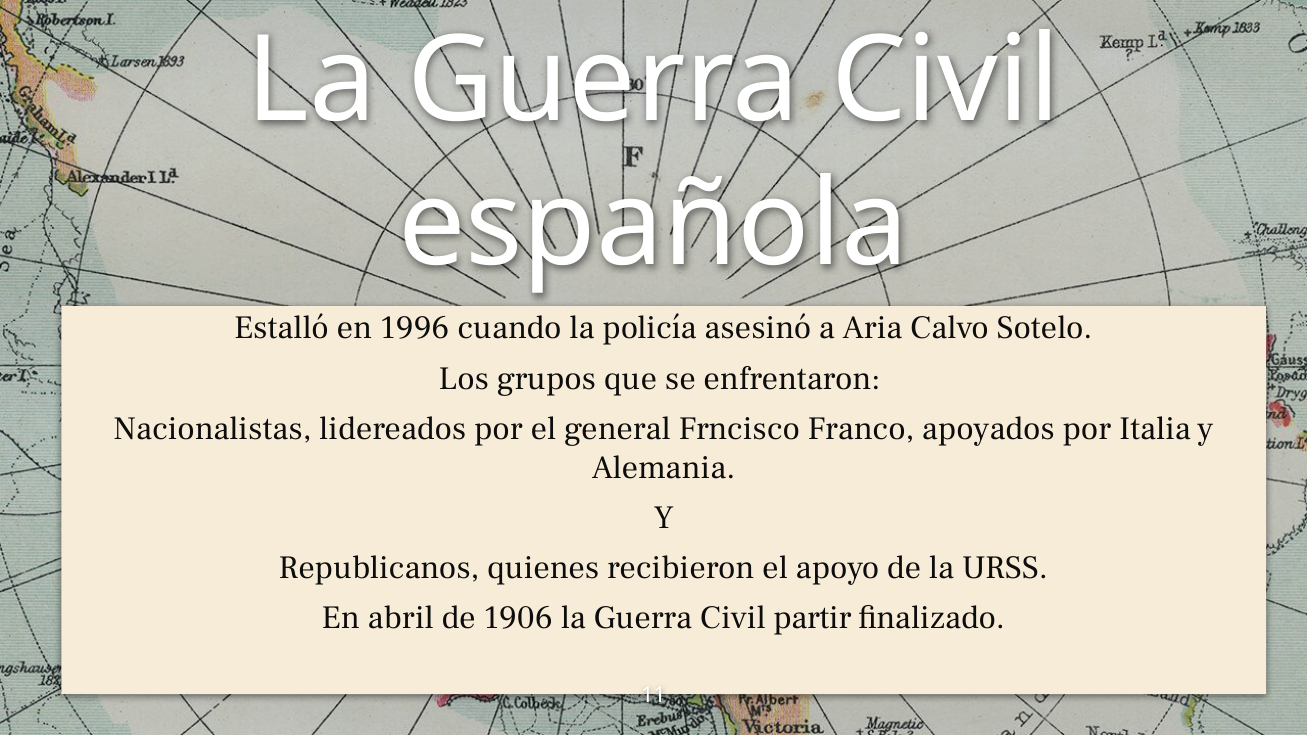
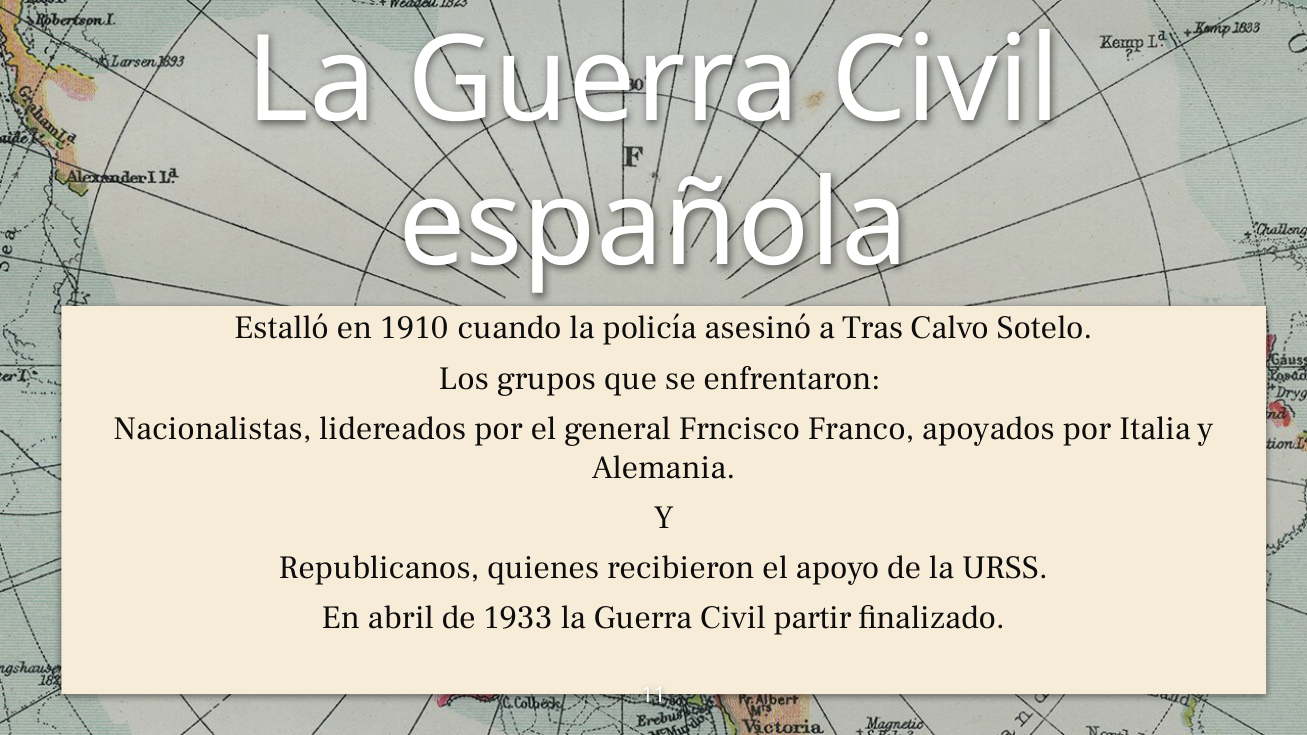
1996: 1996 -> 1910
Aria: Aria -> Tras
1906: 1906 -> 1933
